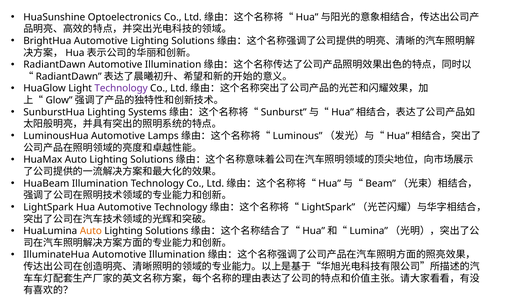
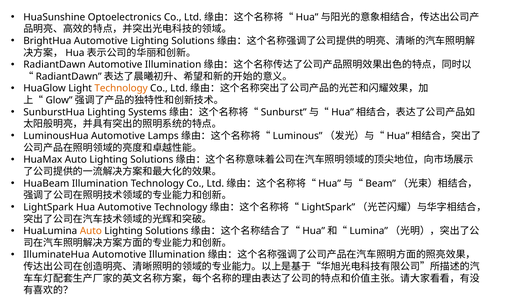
Technology at (121, 89) colour: purple -> orange
